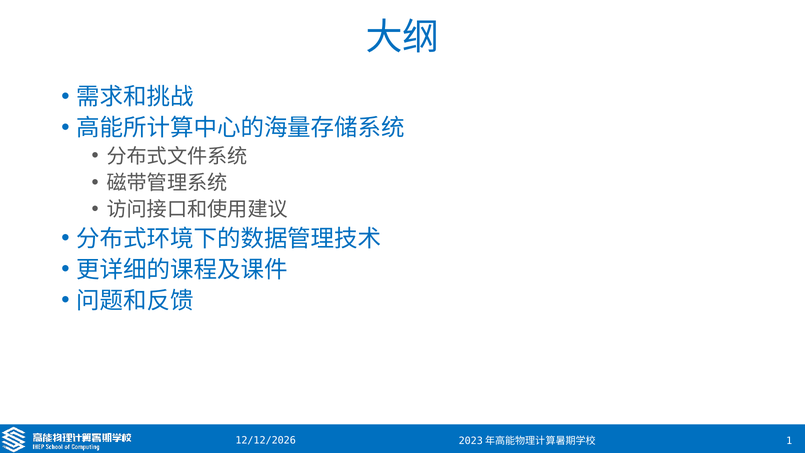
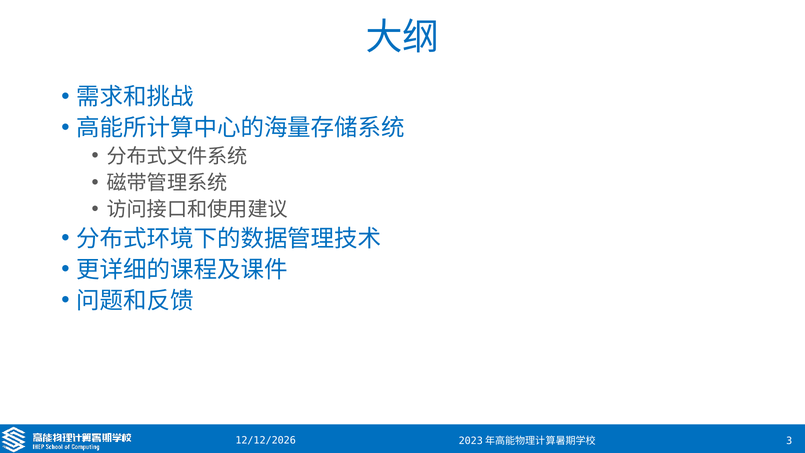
1: 1 -> 3
